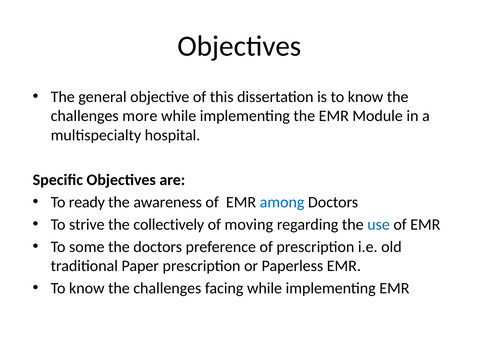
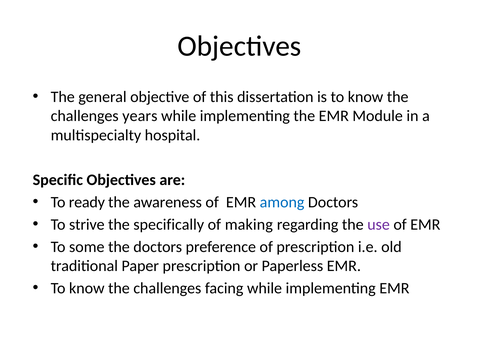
more: more -> years
collectively: collectively -> specifically
moving: moving -> making
use colour: blue -> purple
